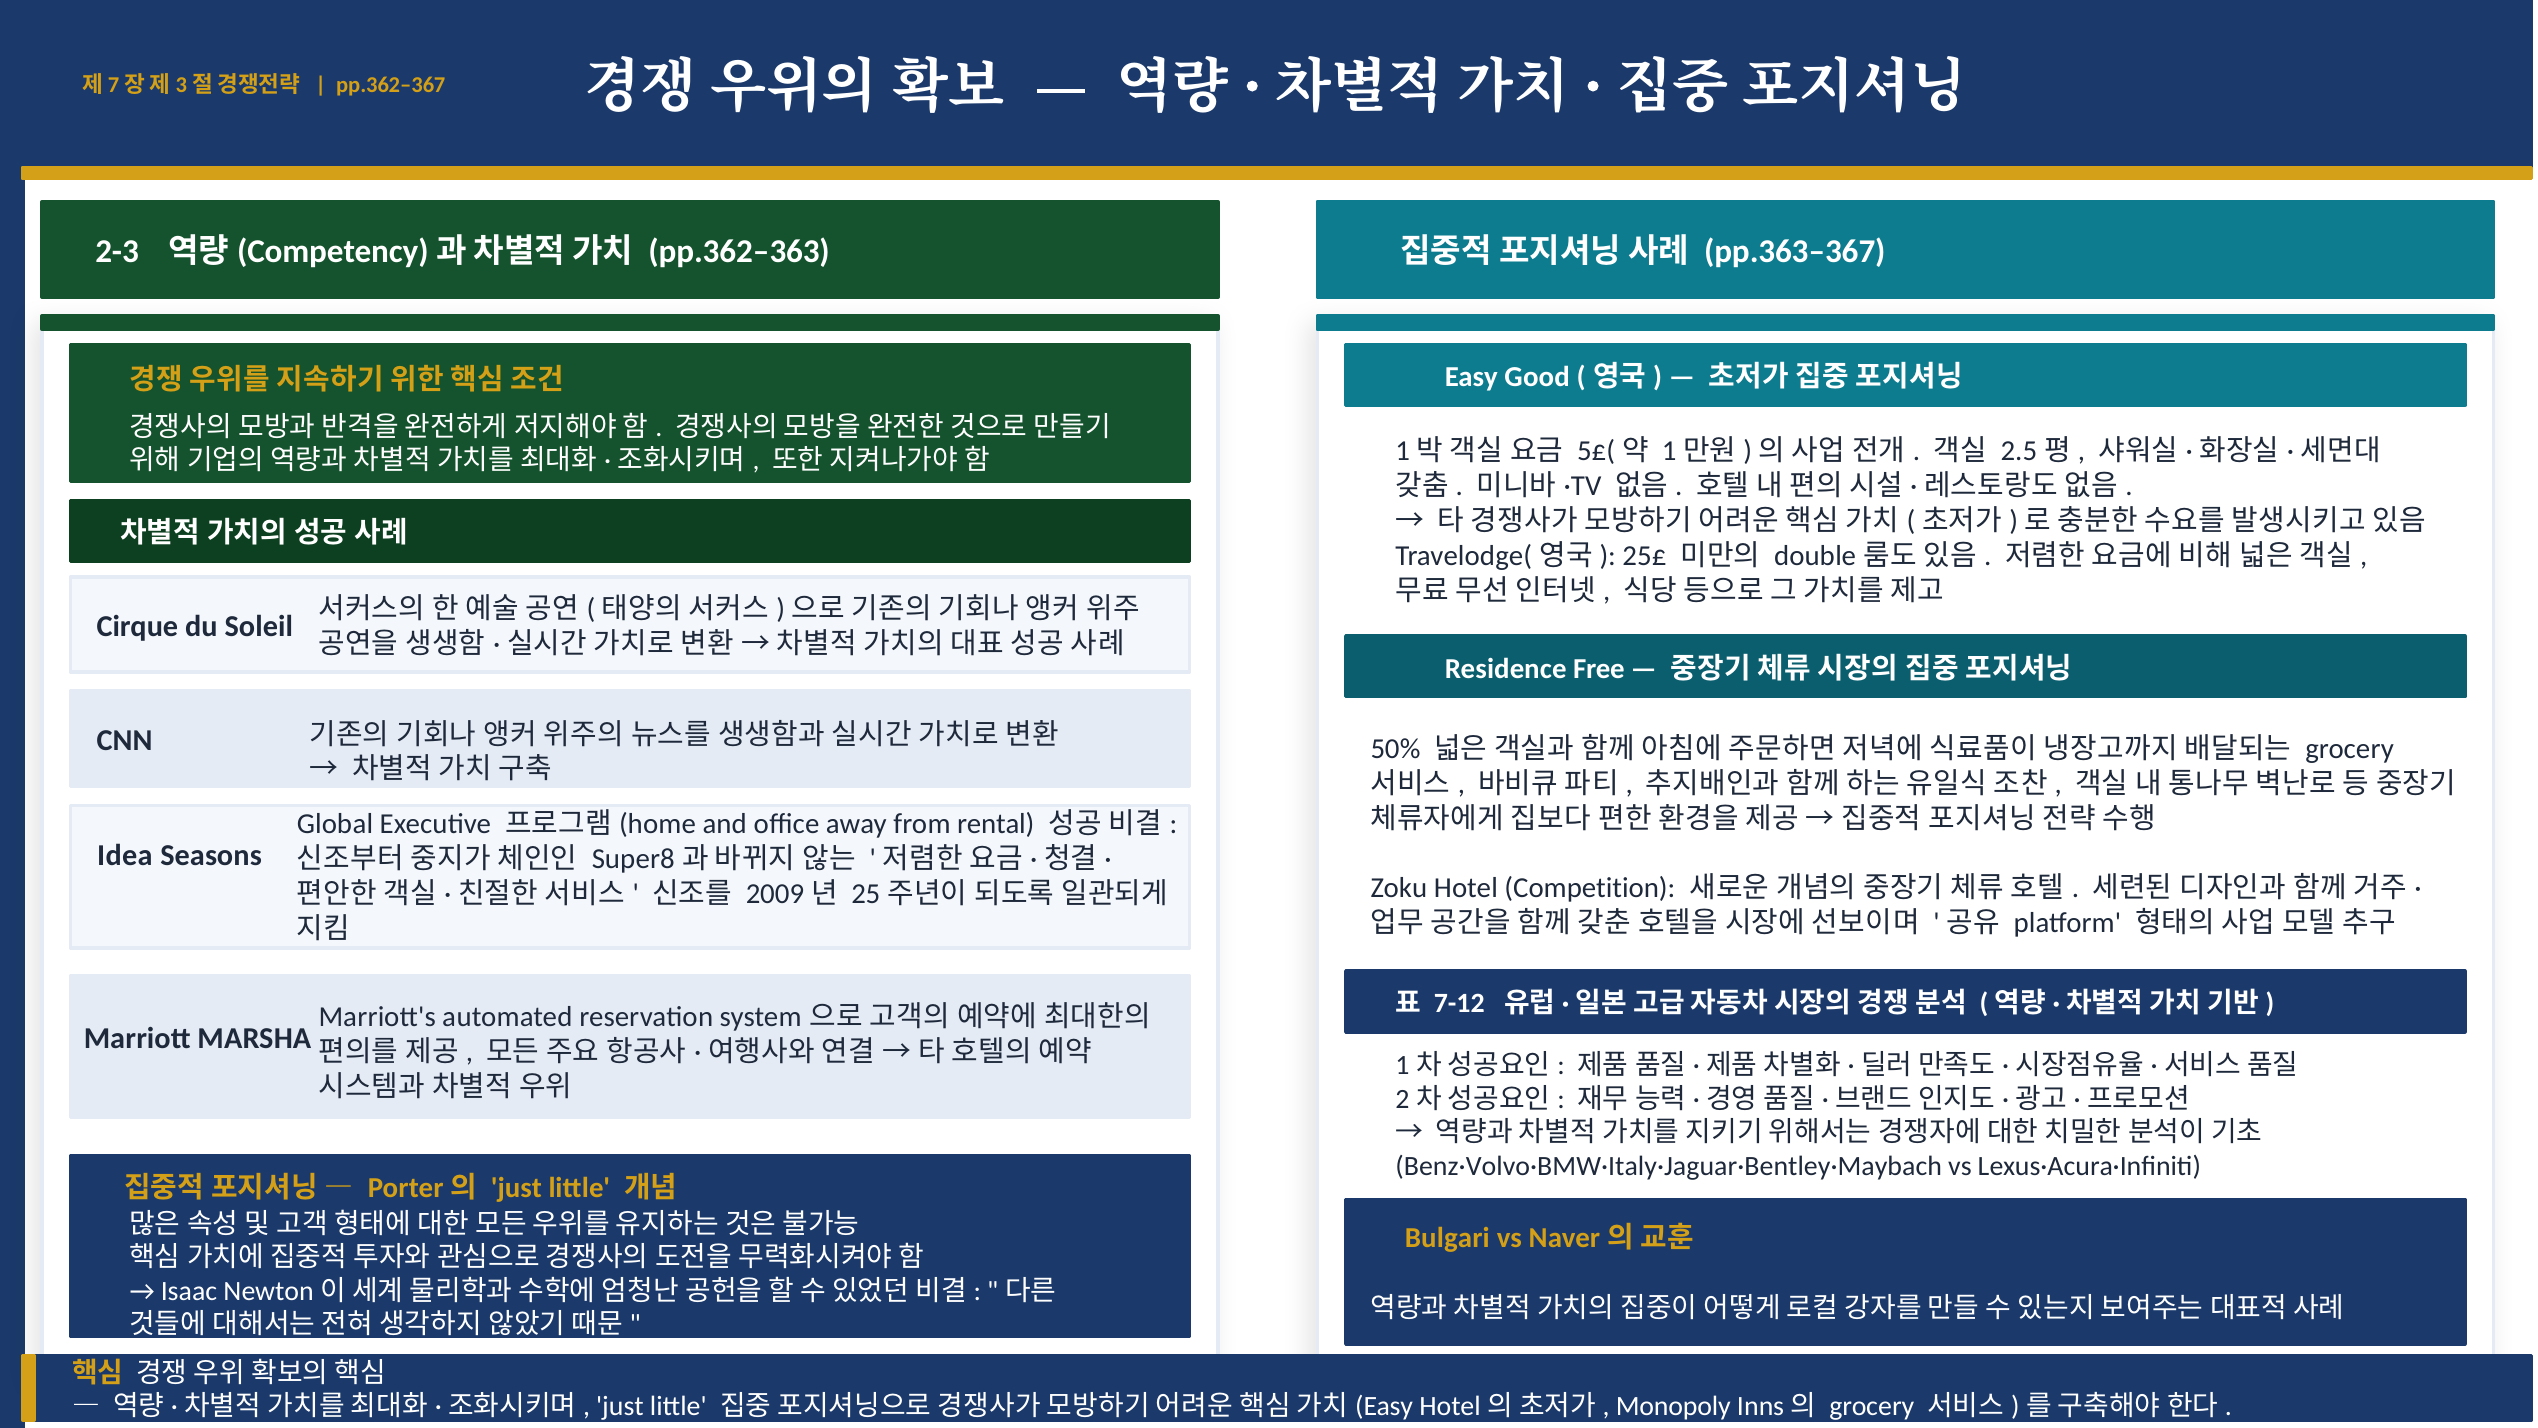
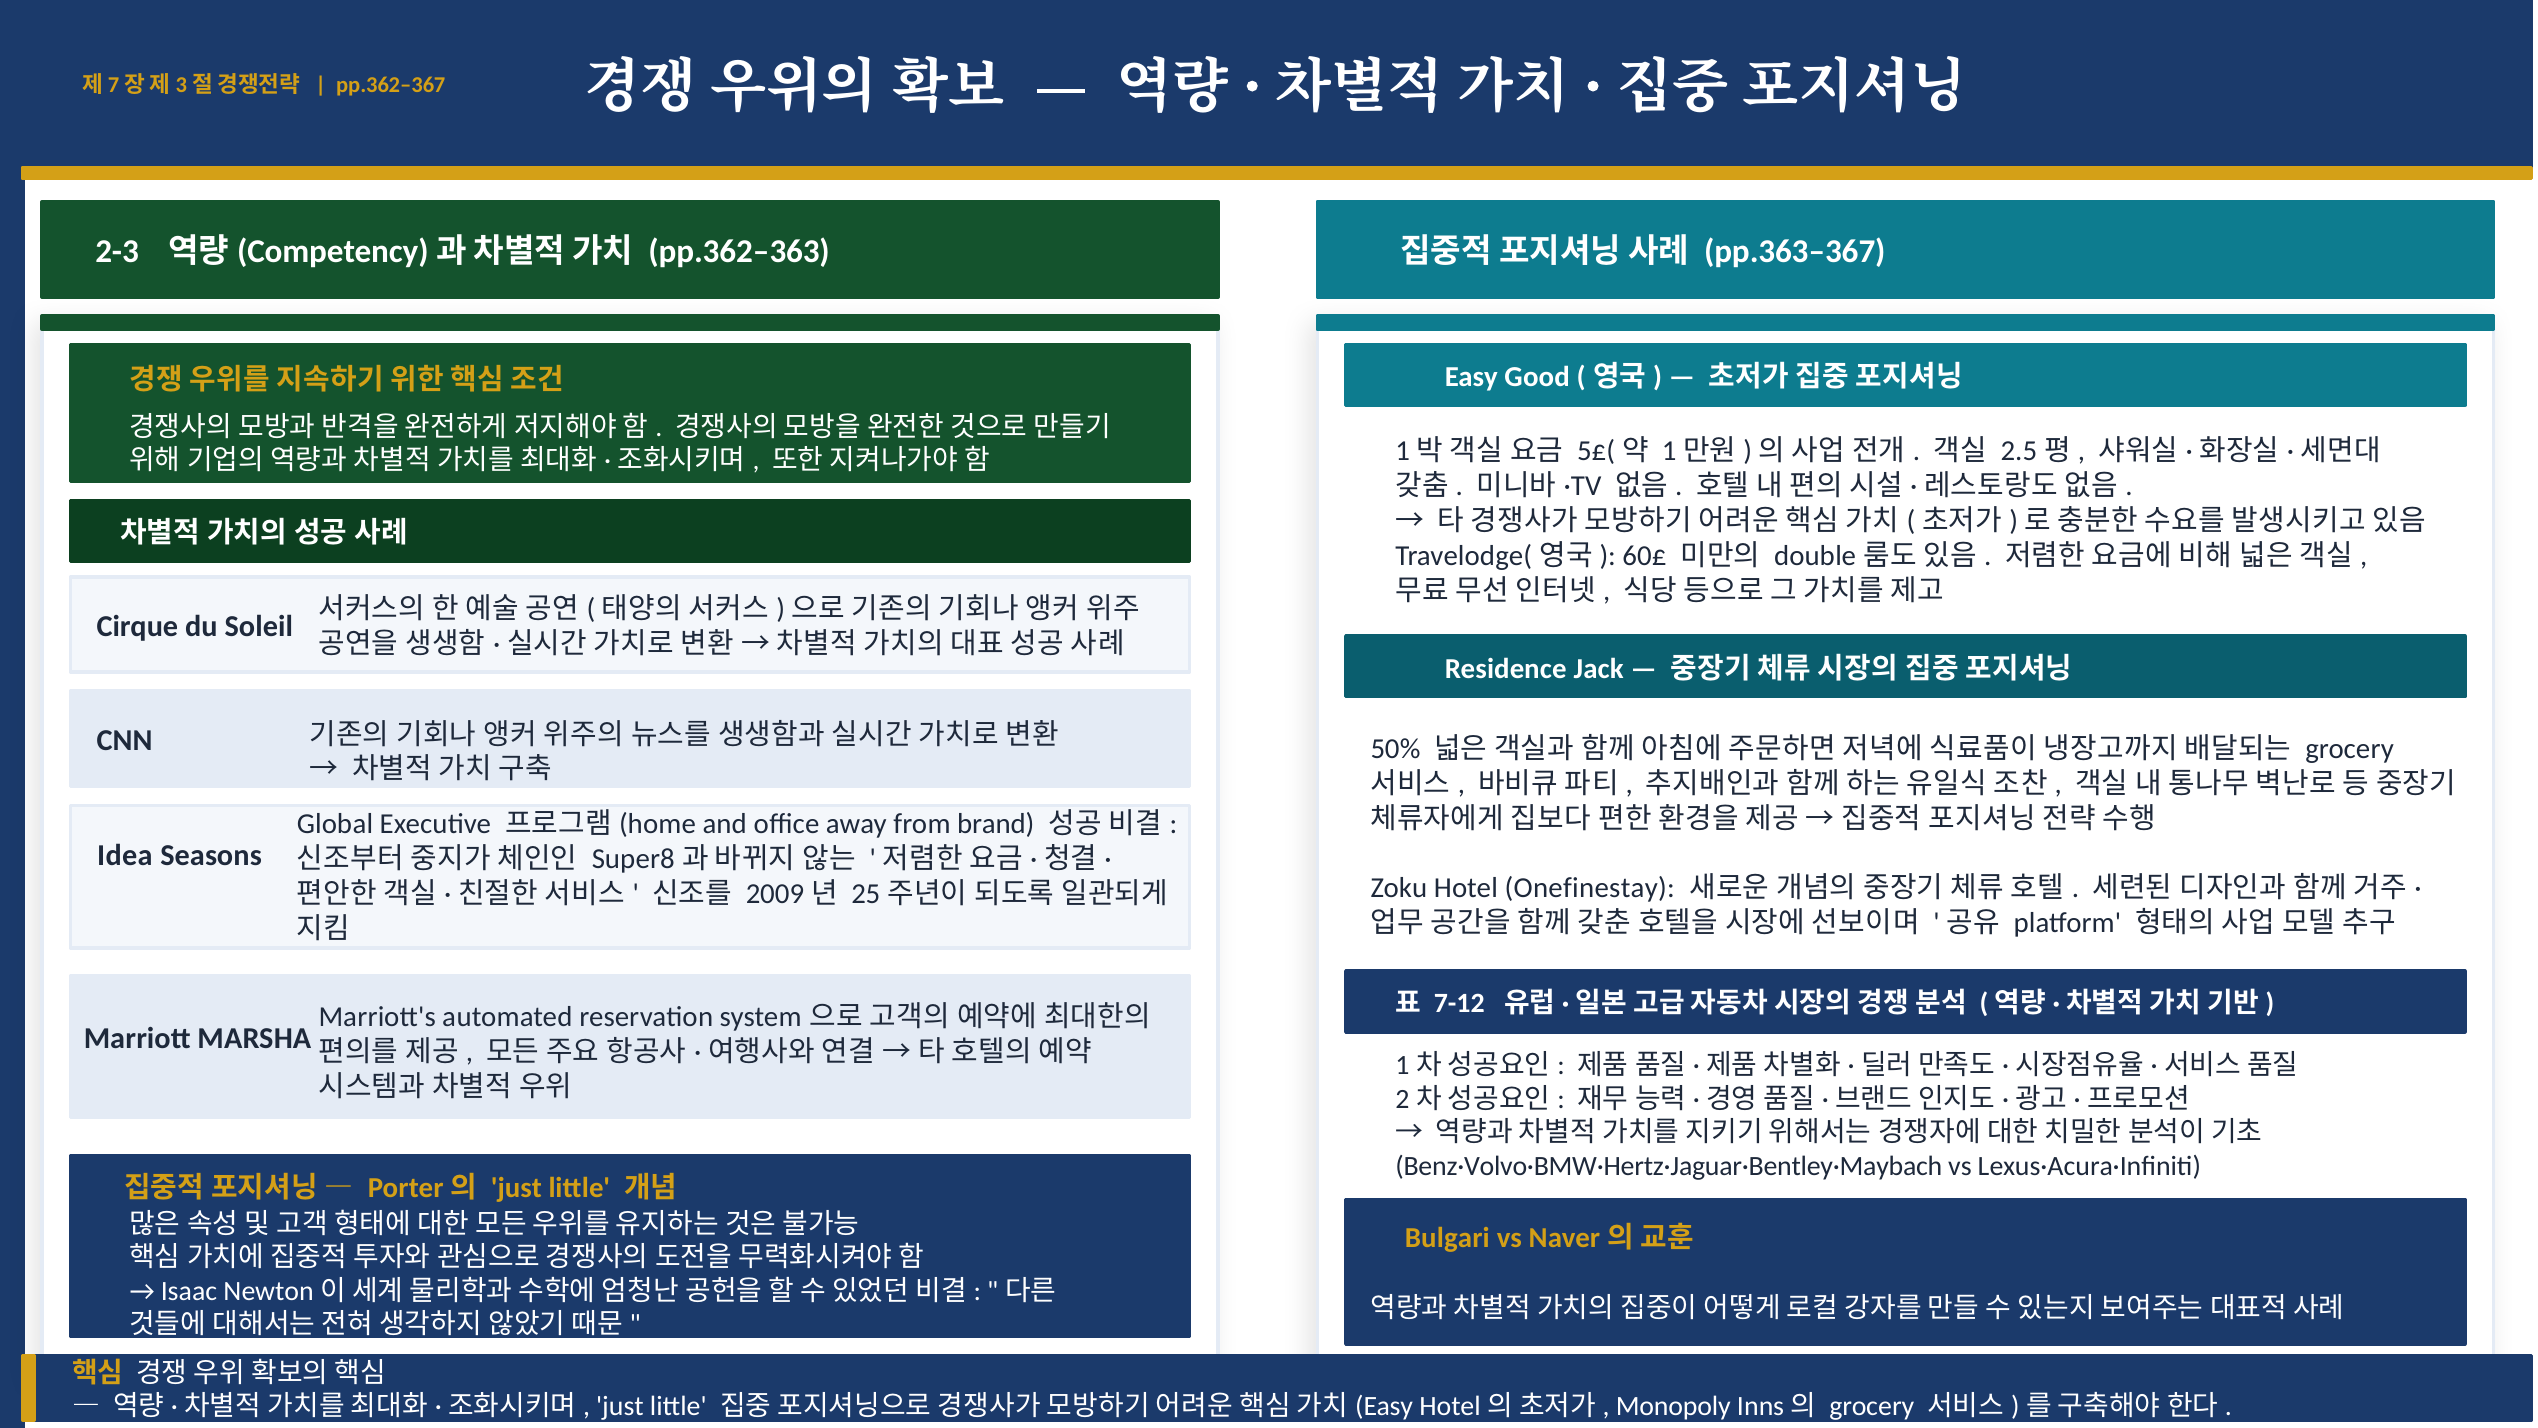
25£: 25£ -> 60£
Free: Free -> Jack
rental: rental -> brand
Competition: Competition -> Onefinestay
Benz·Volvo·BMW·Italy·Jaguar·Bentley·Maybach: Benz·Volvo·BMW·Italy·Jaguar·Bentley·Maybach -> Benz·Volvo·BMW·Hertz·Jaguar·Bentley·Maybach
